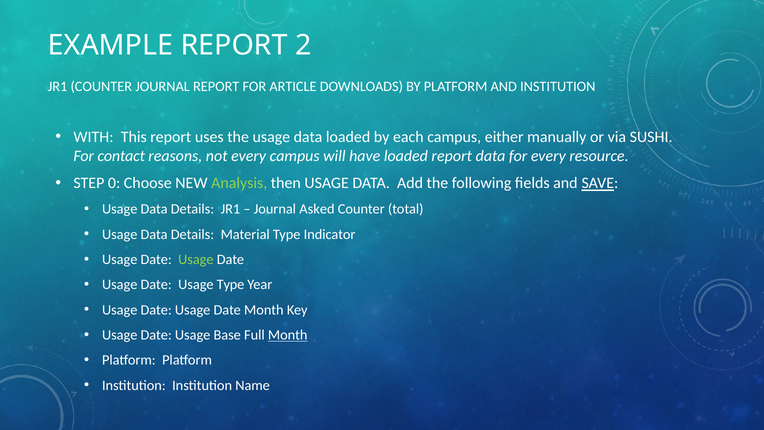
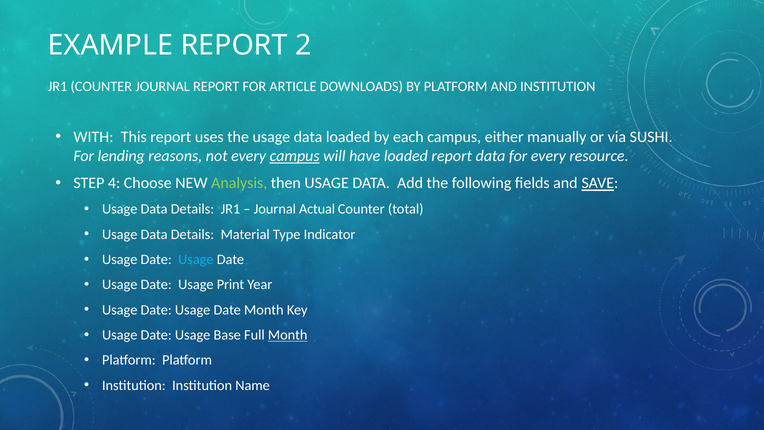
contact: contact -> lending
campus at (295, 156) underline: none -> present
0: 0 -> 4
Asked: Asked -> Actual
Usage at (196, 259) colour: light green -> light blue
Usage Type: Type -> Print
